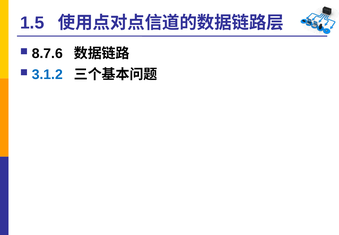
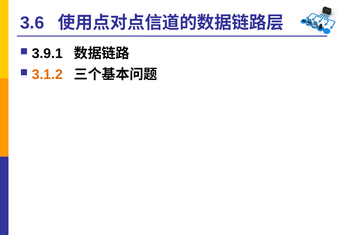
1.5: 1.5 -> 3.6
8.7.6: 8.7.6 -> 3.9.1
3.1.2 colour: blue -> orange
